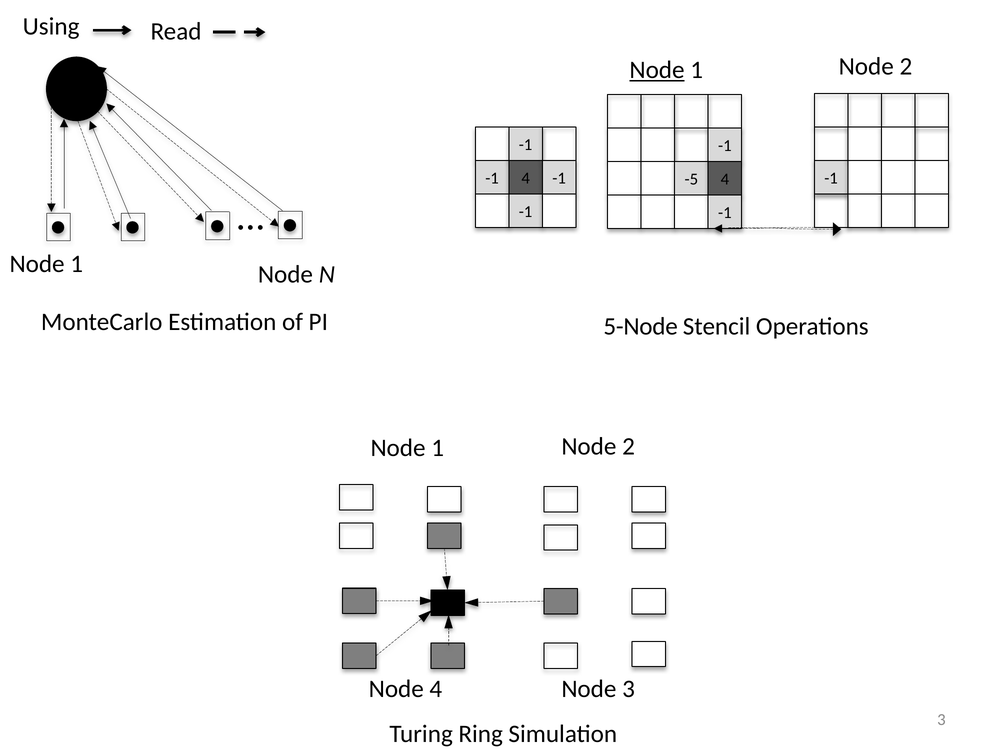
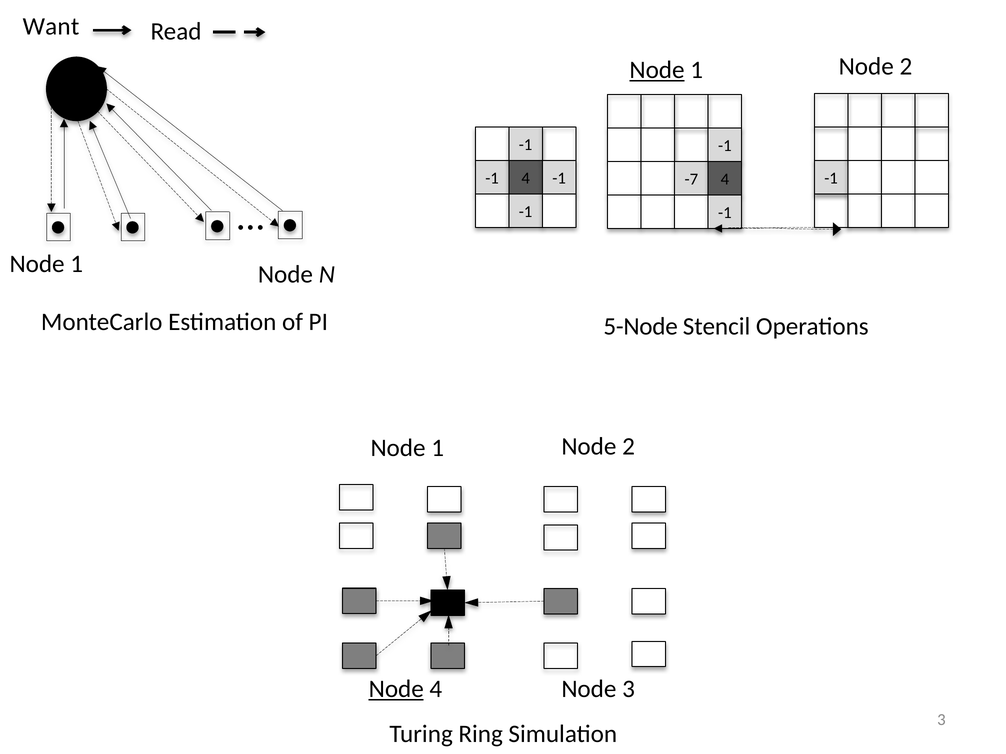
Using: Using -> Want
-5: -5 -> -7
Node at (396, 689) underline: none -> present
